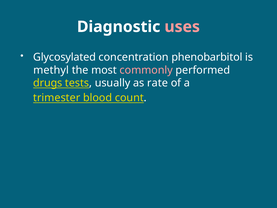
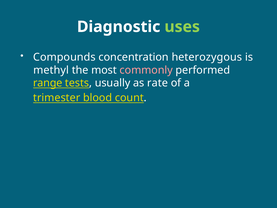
uses colour: pink -> light green
Glycosylated: Glycosylated -> Compounds
phenobarbitol: phenobarbitol -> heterozygous
drugs: drugs -> range
